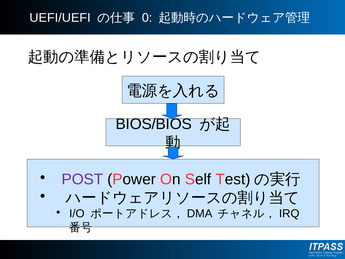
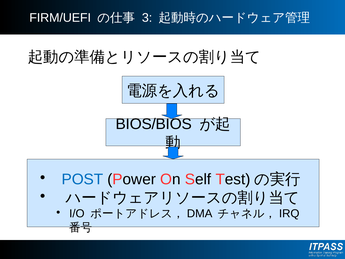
UEFI/UEFI: UEFI/UEFI -> FIRM/UEFI
0: 0 -> 3
POST colour: purple -> blue
